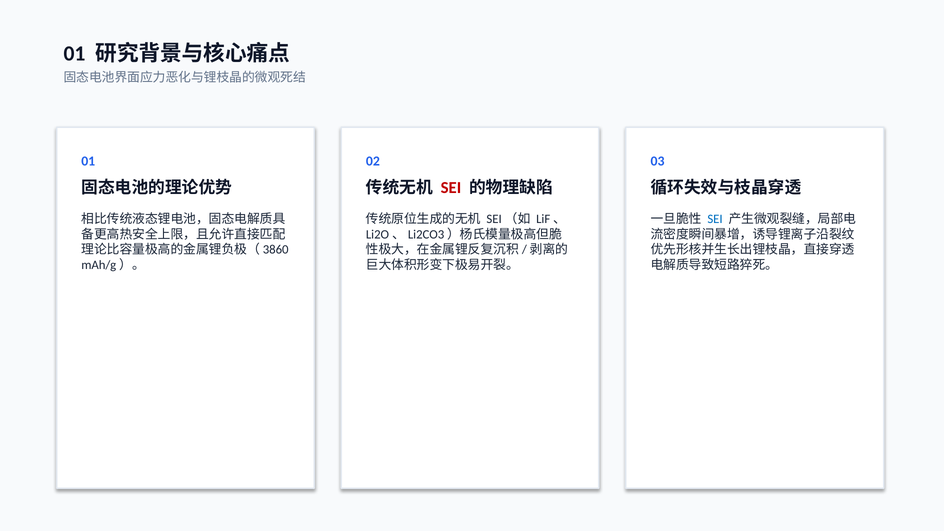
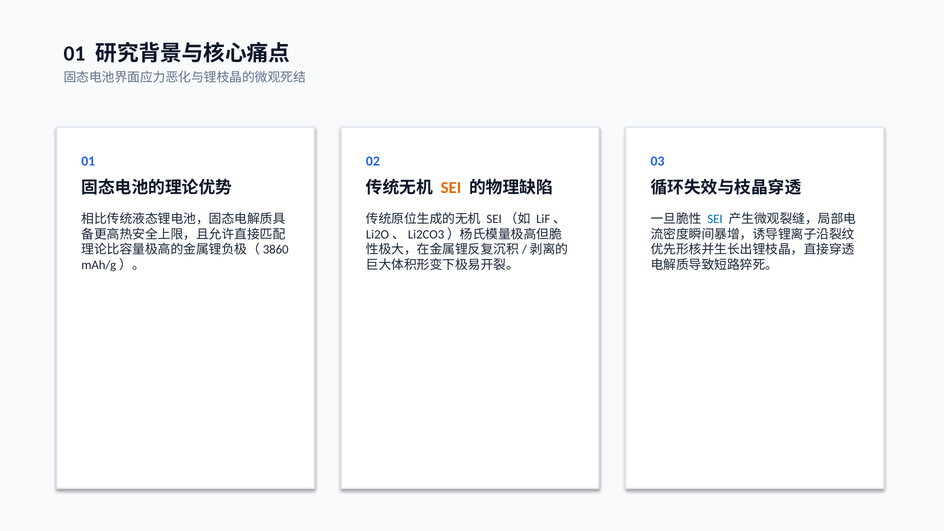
SEI at (451, 188) colour: red -> orange
